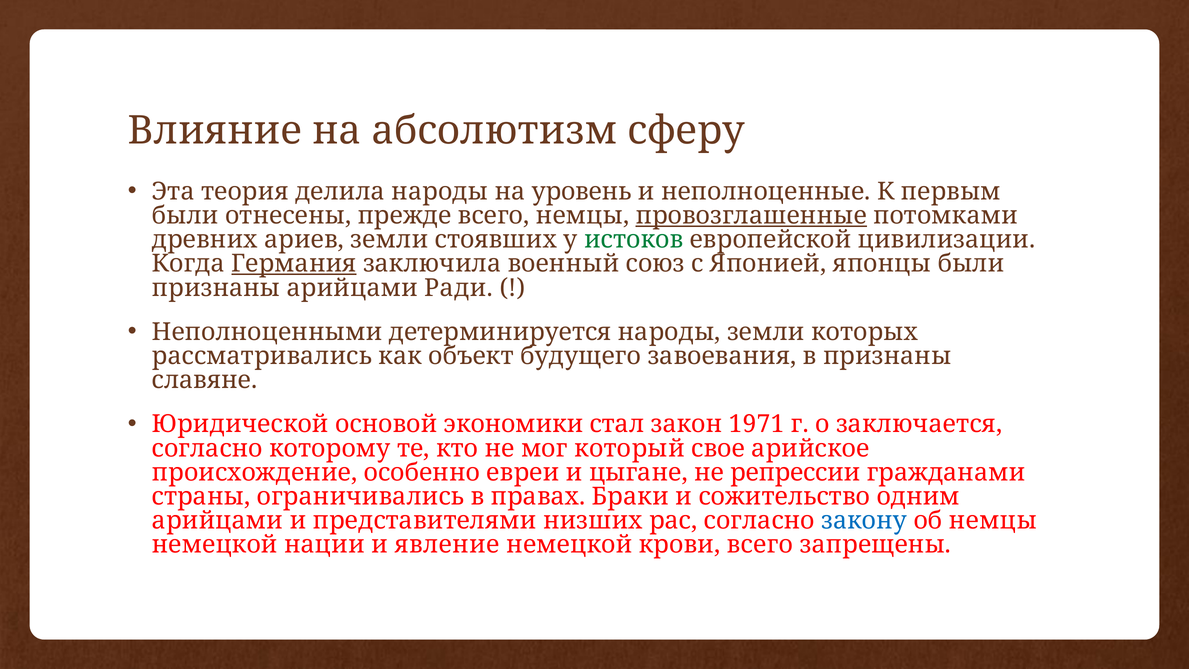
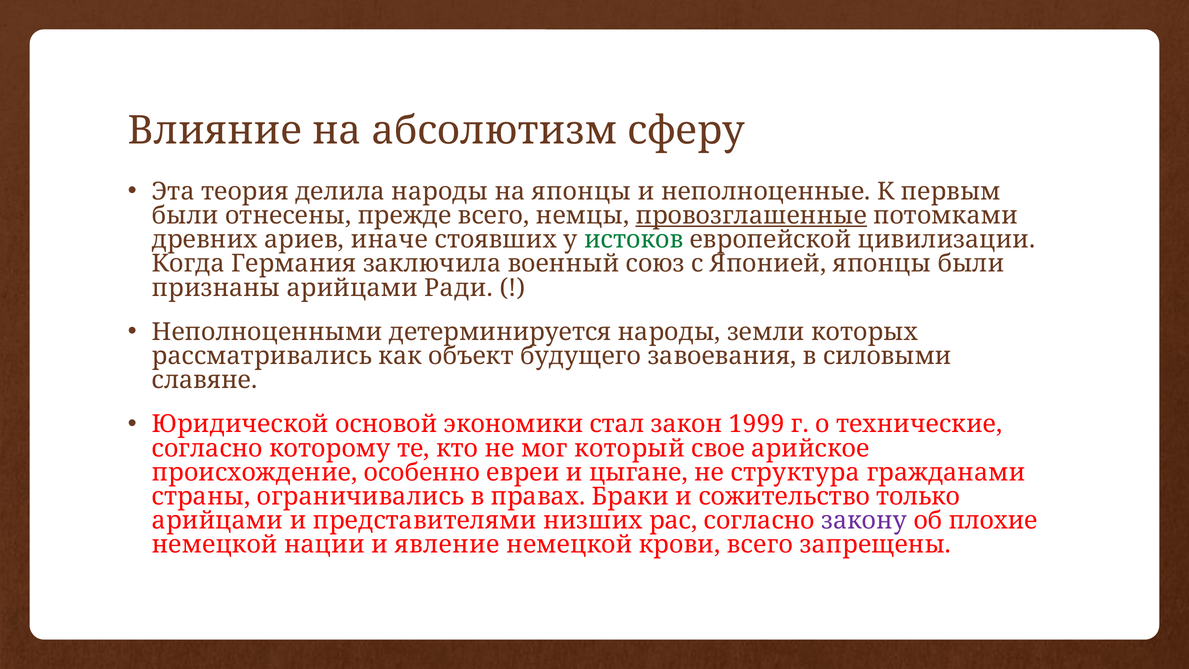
на уровень: уровень -> японцы
ариев земли: земли -> иначе
Германия underline: present -> none
в признаны: признаны -> силовыми
1971: 1971 -> 1999
заключается: заключается -> технические
репрессии: репрессии -> структура
одним: одним -> только
закону colour: blue -> purple
об немцы: немцы -> плохие
